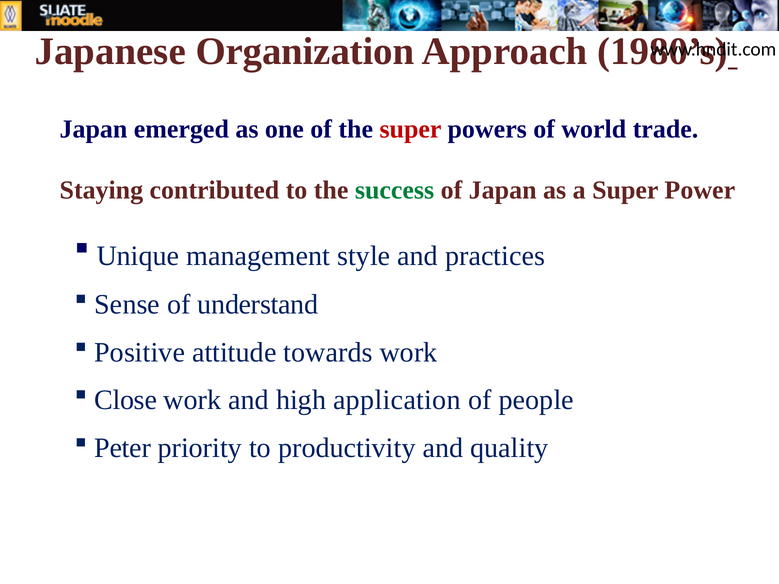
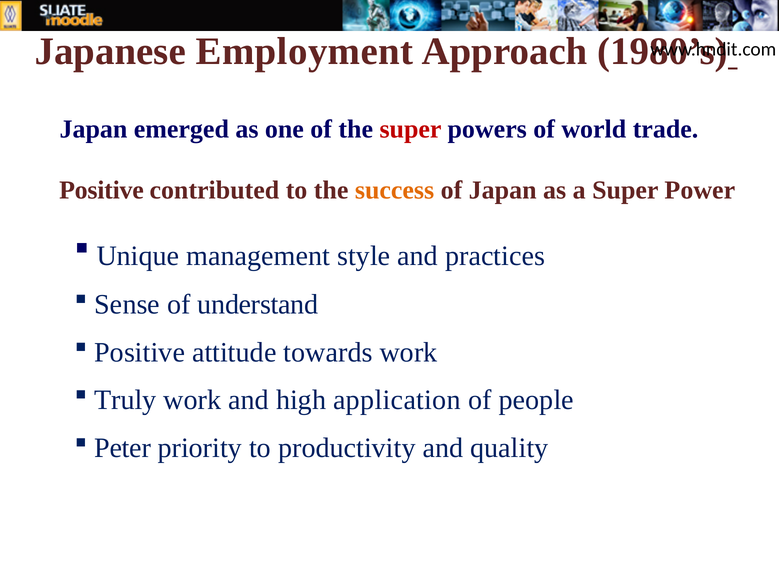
Organization: Organization -> Employment
Staying at (101, 190): Staying -> Positive
success colour: green -> orange
Close: Close -> Truly
